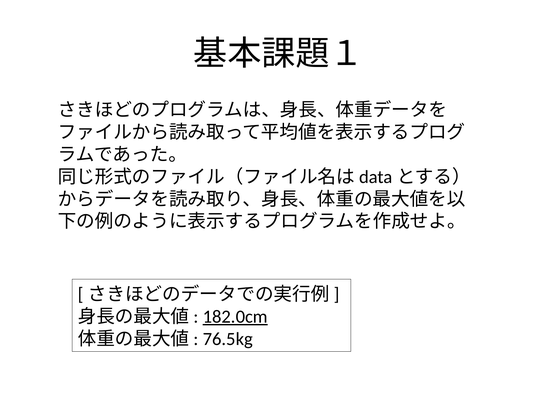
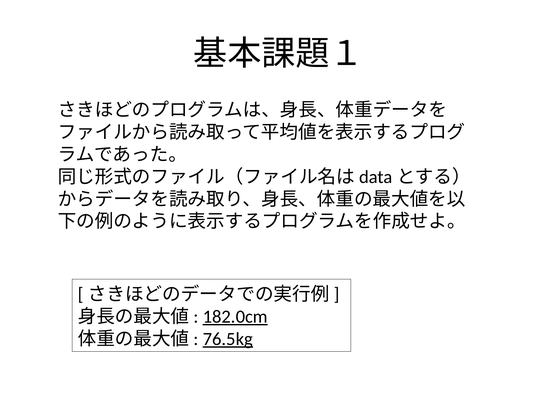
76.5kg underline: none -> present
